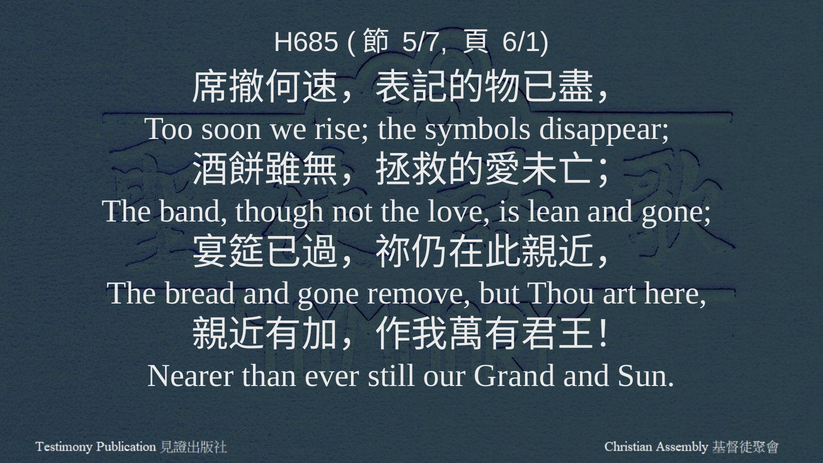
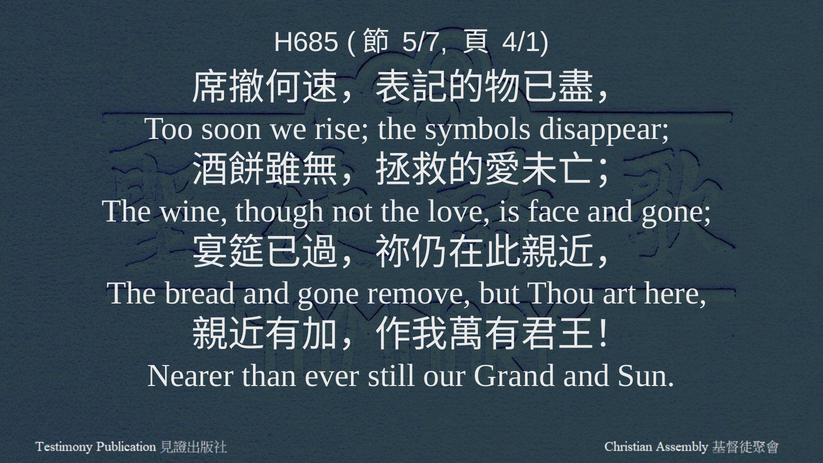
6/1: 6/1 -> 4/1
band: band -> wine
lean: lean -> face
